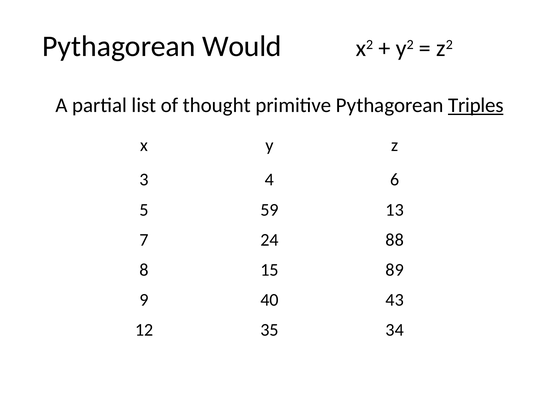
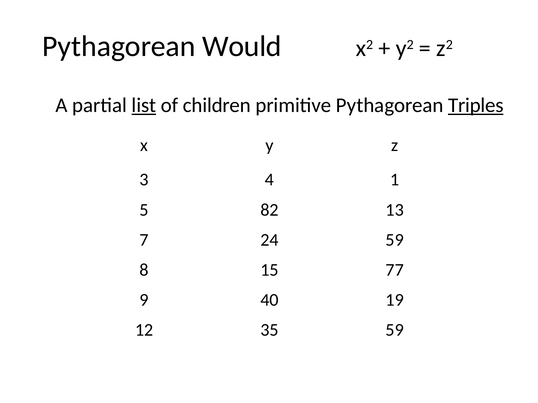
list underline: none -> present
thought: thought -> children
6: 6 -> 1
59: 59 -> 82
24 88: 88 -> 59
89: 89 -> 77
43: 43 -> 19
35 34: 34 -> 59
